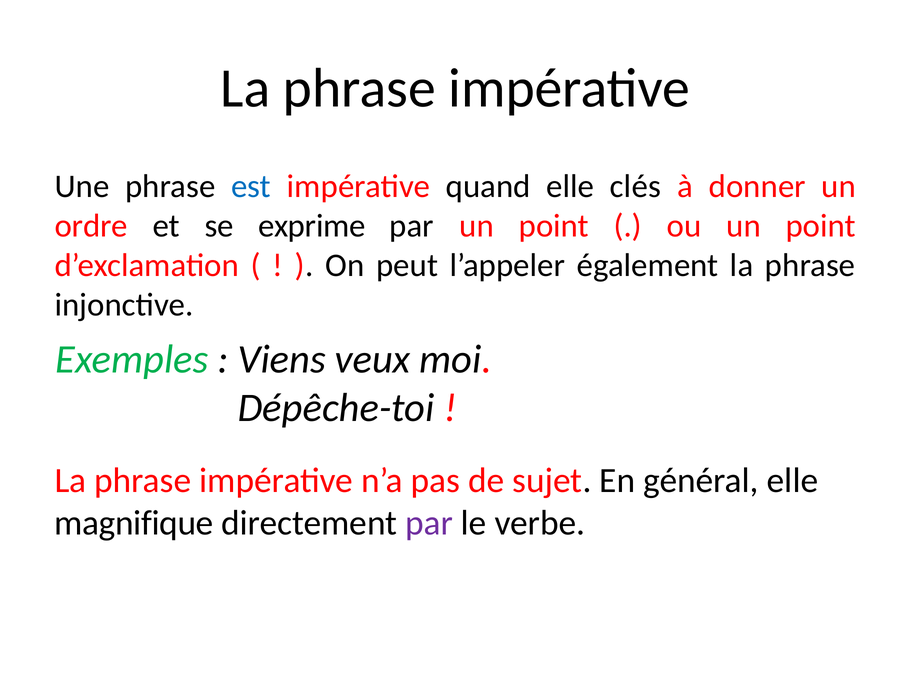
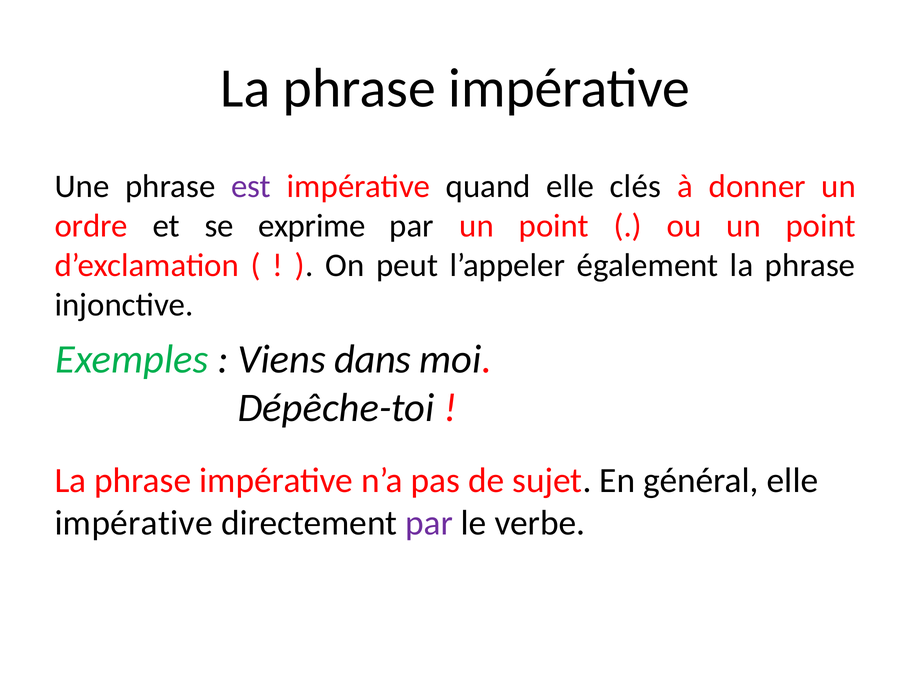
est colour: blue -> purple
veux: veux -> dans
magnifique at (134, 522): magnifique -> impérative
